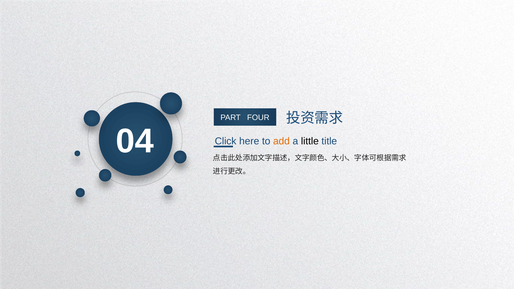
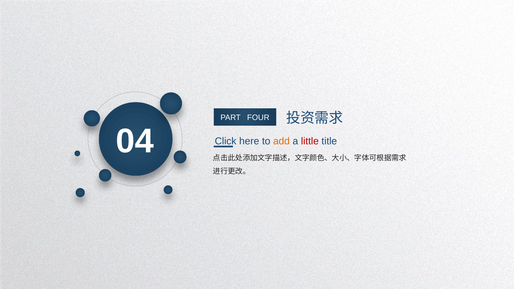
little colour: black -> red
